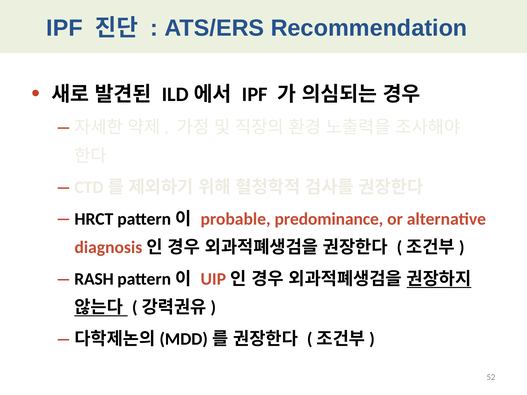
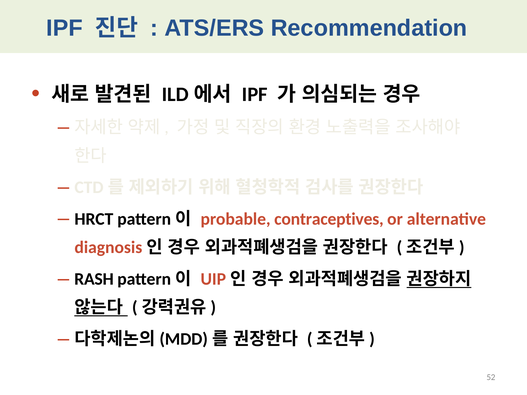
predominance: predominance -> contraceptives
